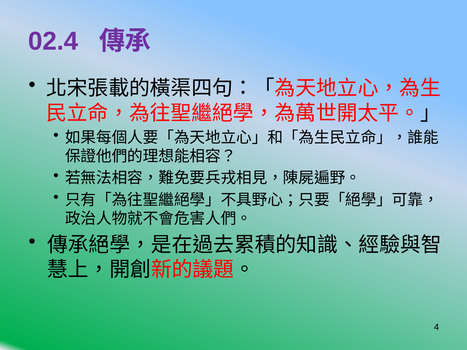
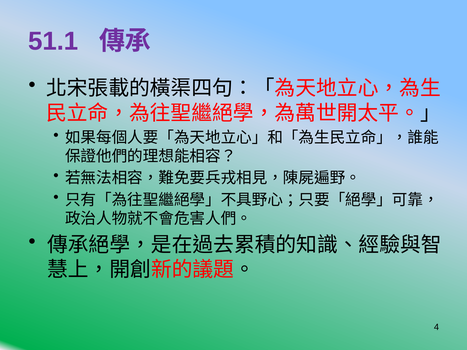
02.4: 02.4 -> 51.1
